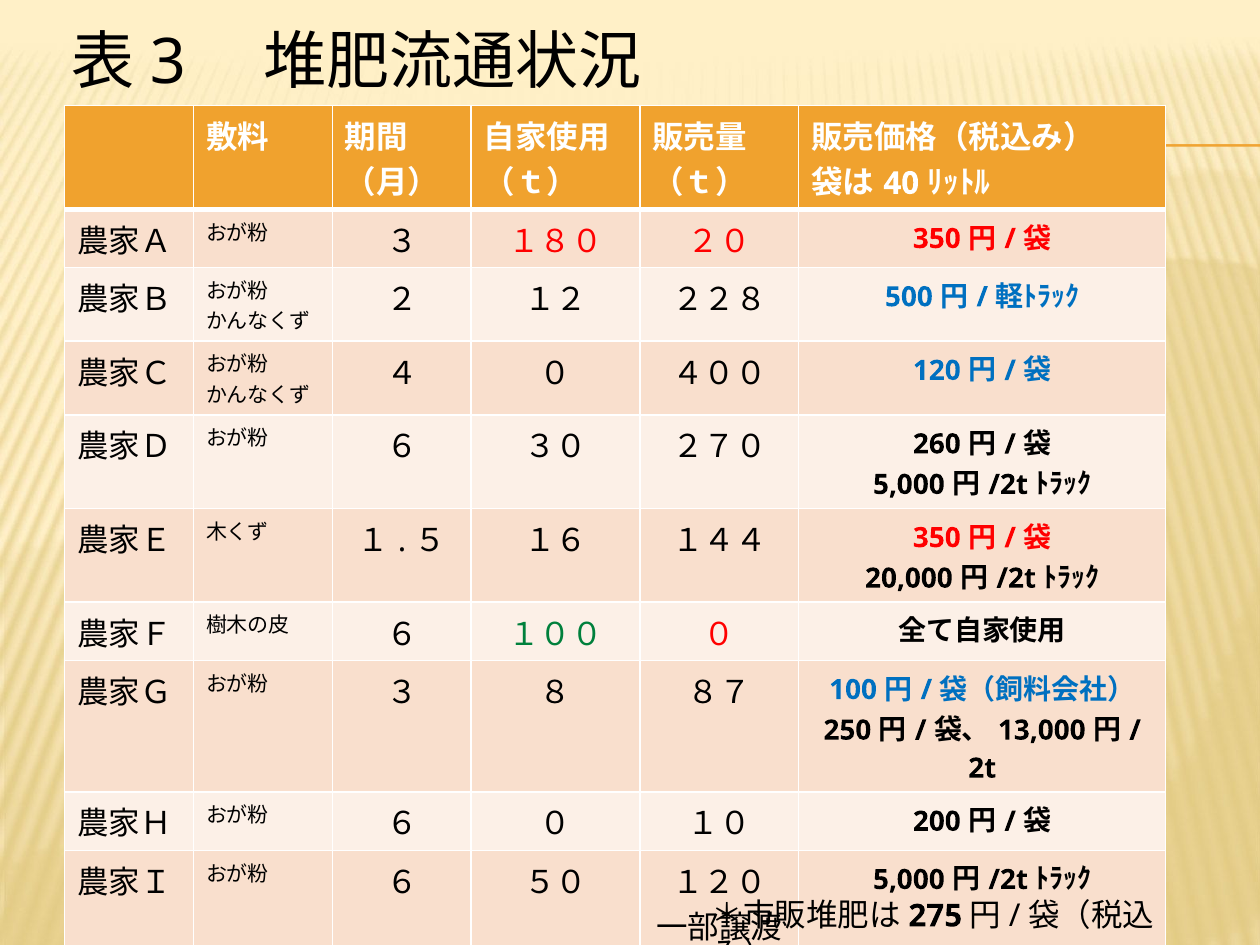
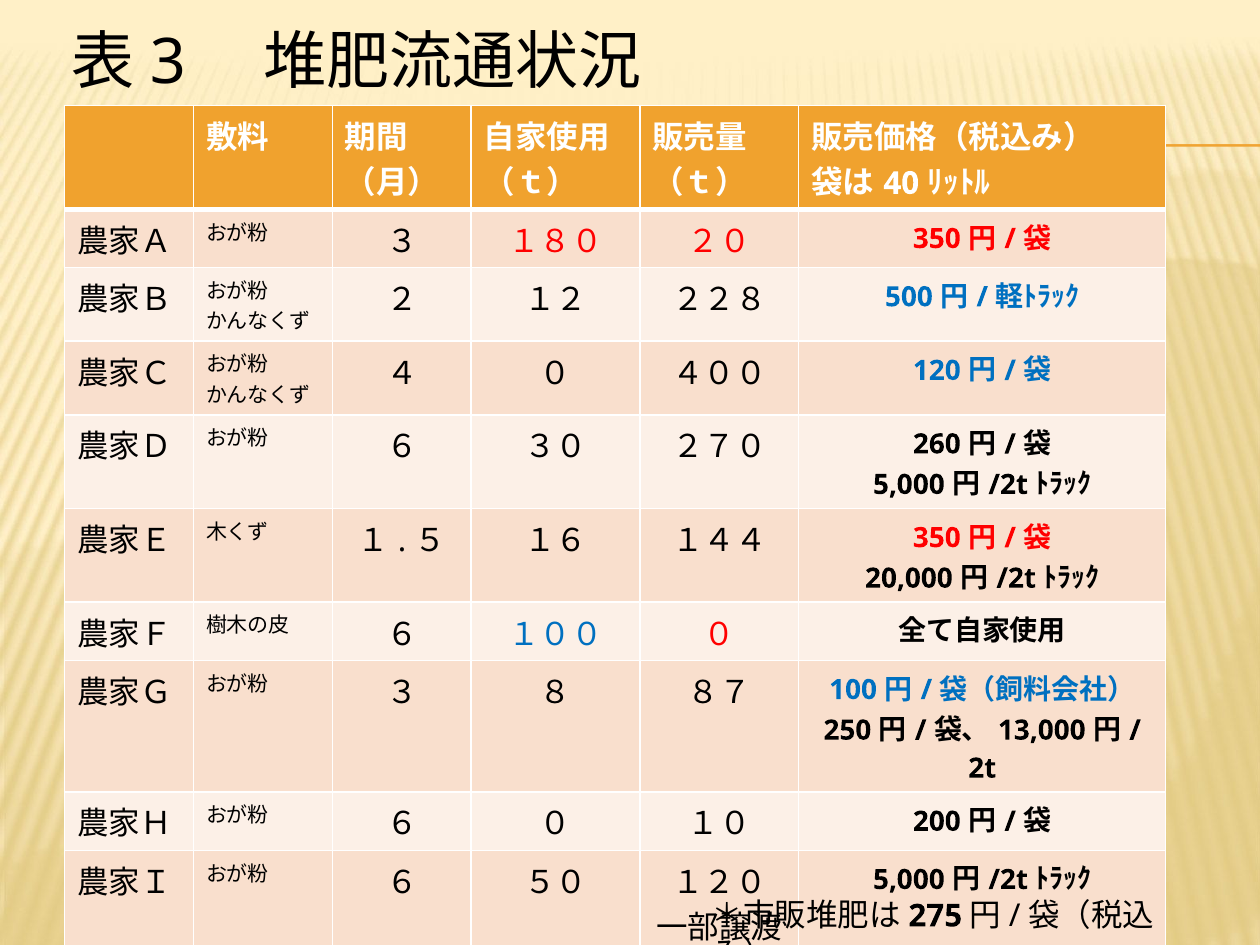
１００ at (556, 635) colour: green -> blue
